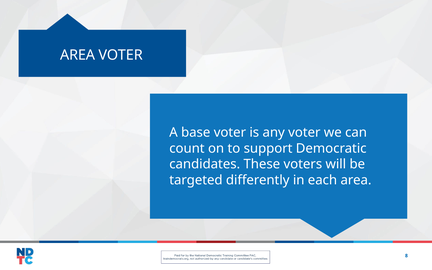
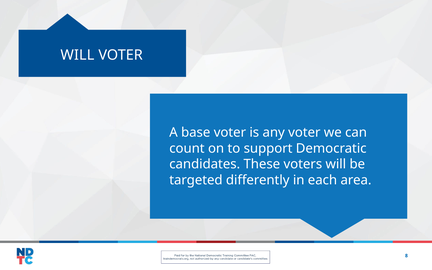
AREA at (78, 55): AREA -> WILL
